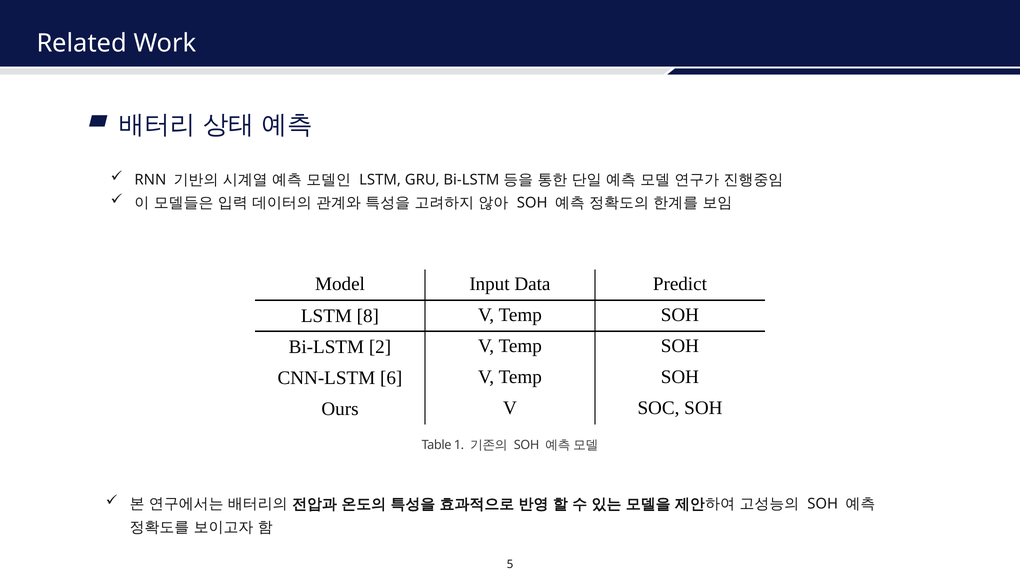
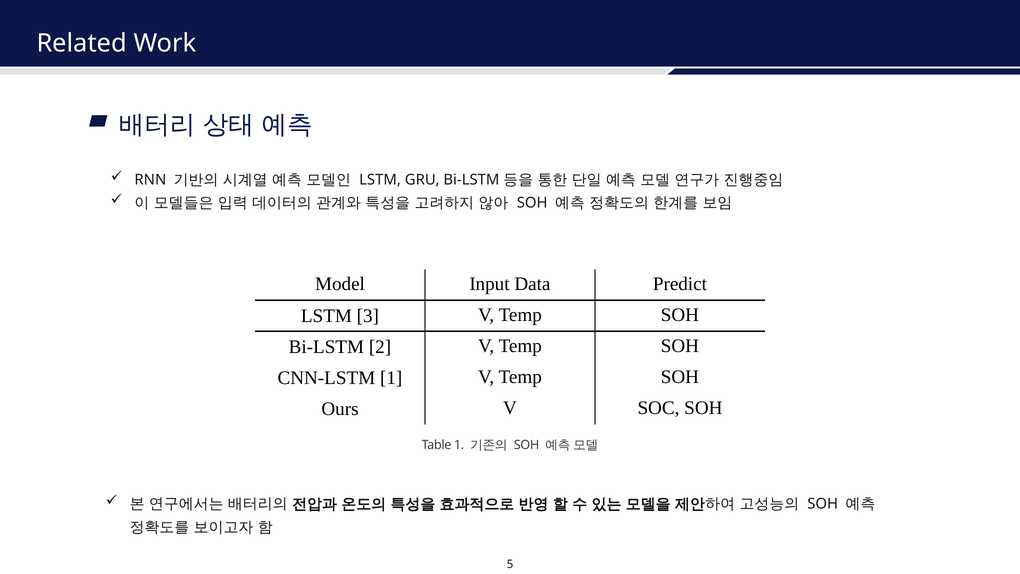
8: 8 -> 3
CNN-LSTM 6: 6 -> 1
